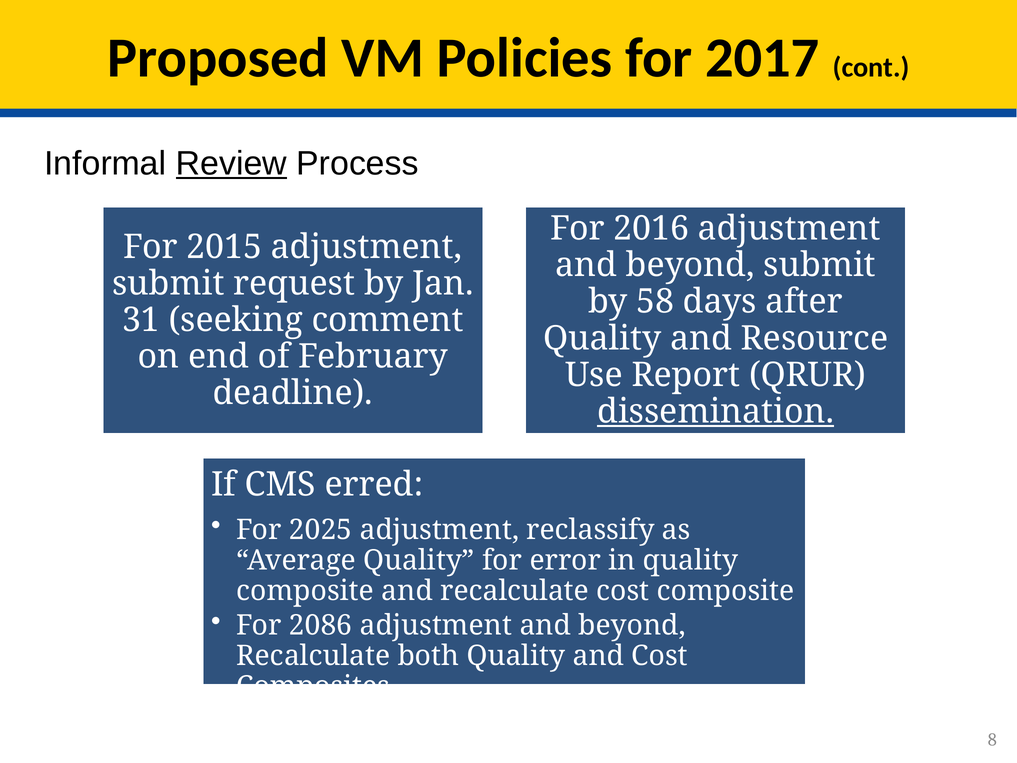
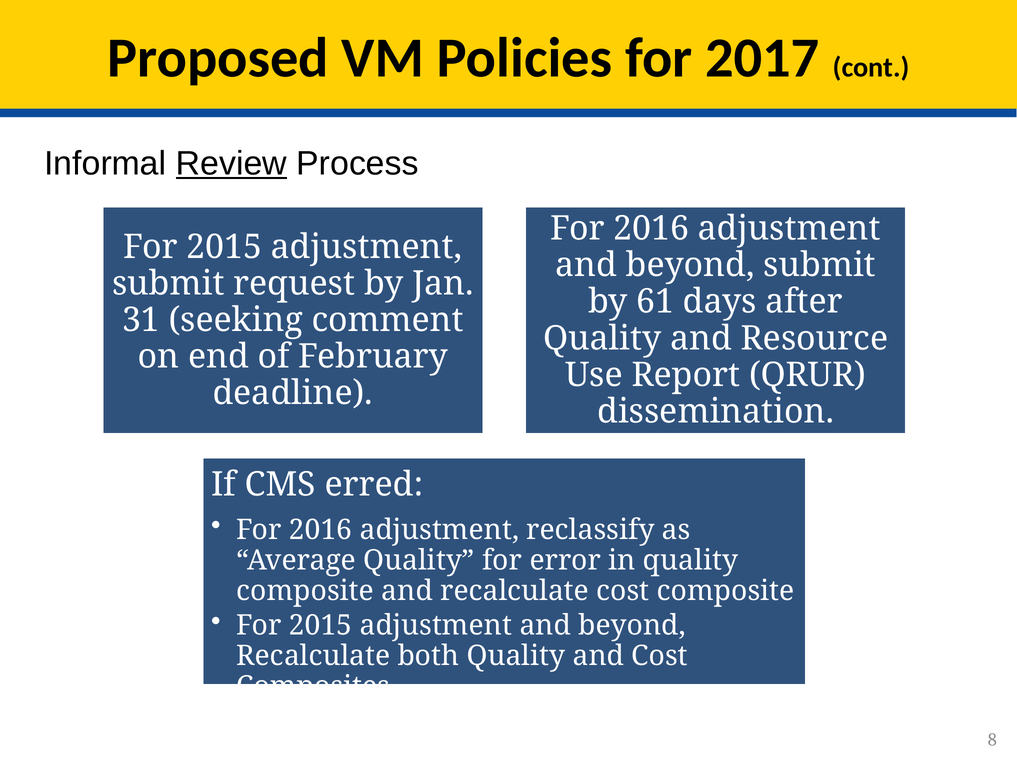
58: 58 -> 61
dissemination underline: present -> none
2025 at (321, 530): 2025 -> 2016
2086 at (321, 625): 2086 -> 2015
